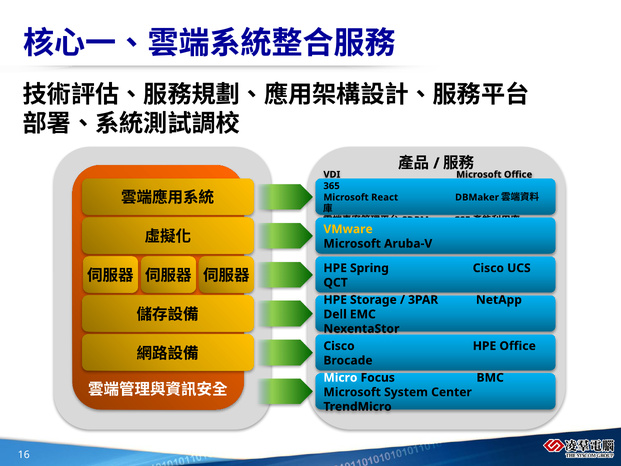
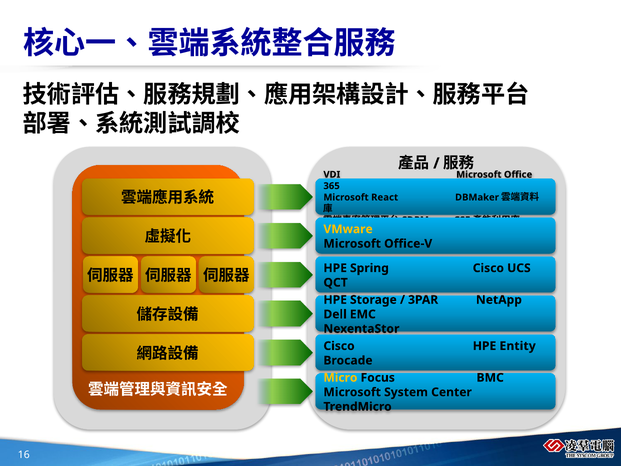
Aruba-V: Aruba-V -> Office-V
HPE Office: Office -> Entity
Micro colour: white -> yellow
